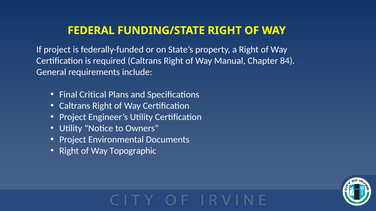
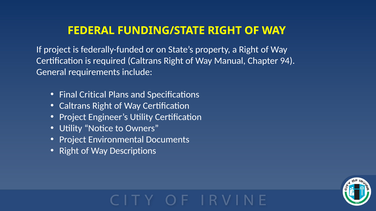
84: 84 -> 94
Topographic: Topographic -> Descriptions
